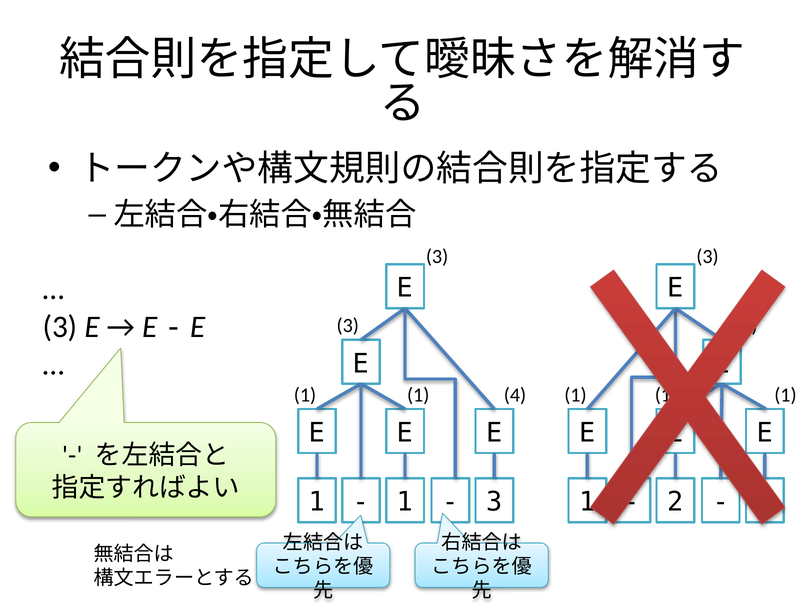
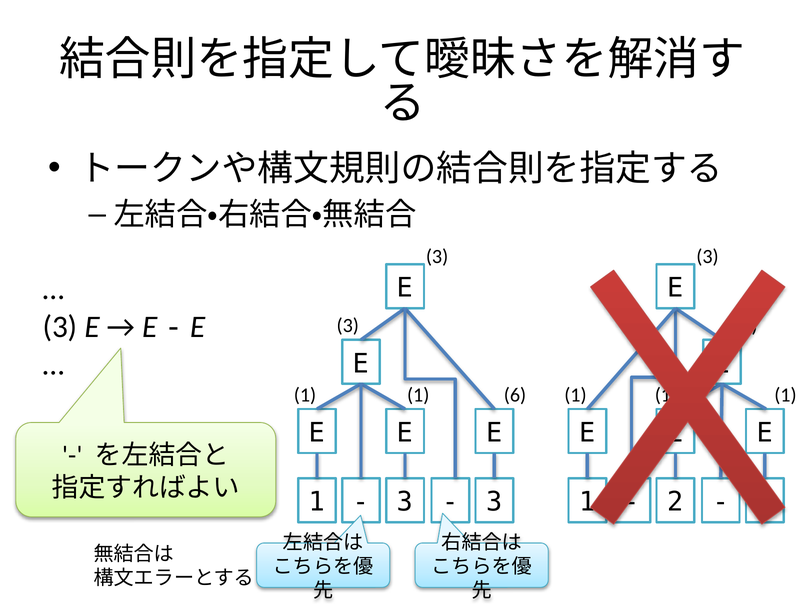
4: 4 -> 6
1 at (405, 502): 1 -> 3
